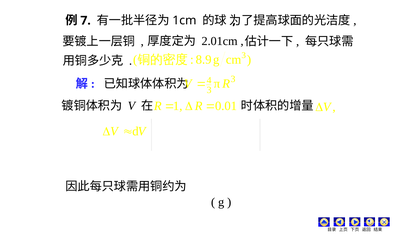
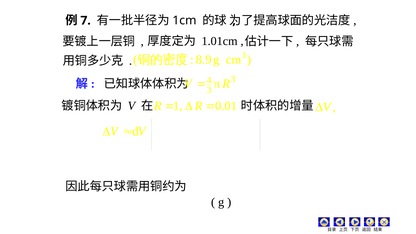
2.01cm: 2.01cm -> 1.01cm
